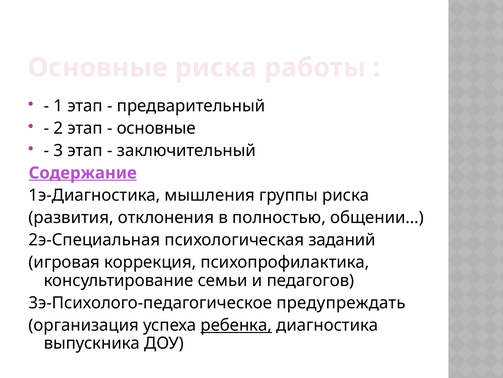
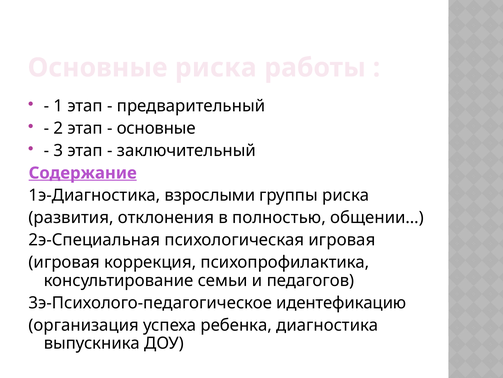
мышления: мышления -> взрослыми
психологическая заданий: заданий -> игровая
предупреждать: предупреждать -> идентефикацию
ребенка underline: present -> none
